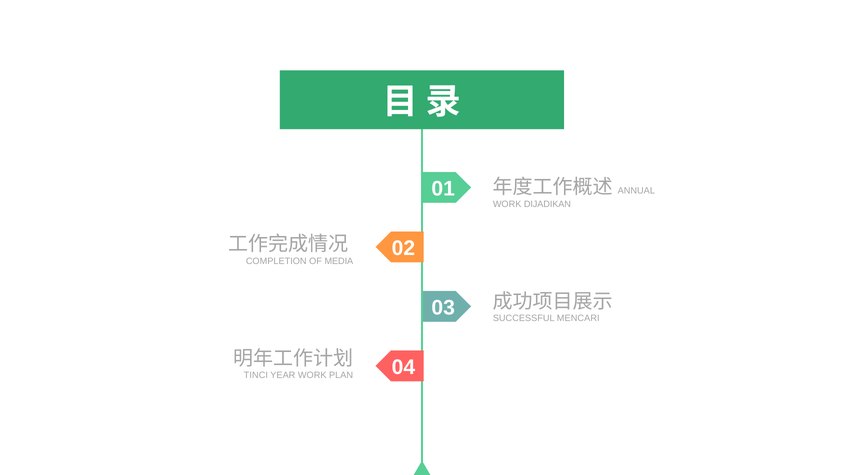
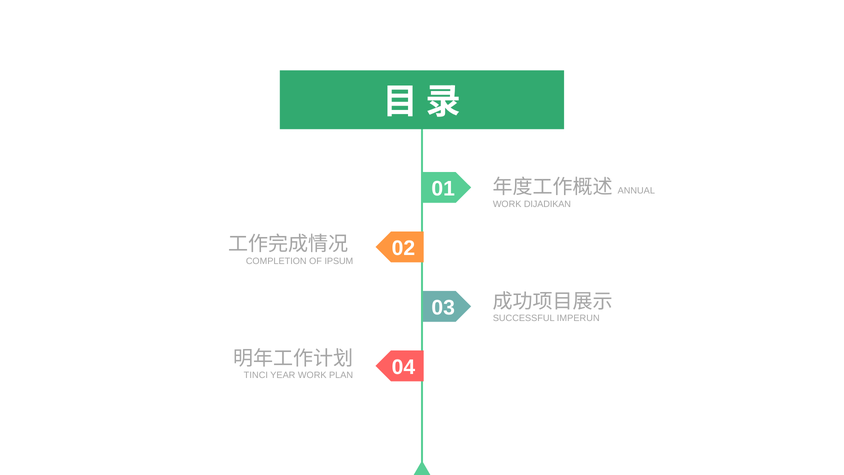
MEDIA: MEDIA -> IPSUM
MENCARI: MENCARI -> IMPERUN
